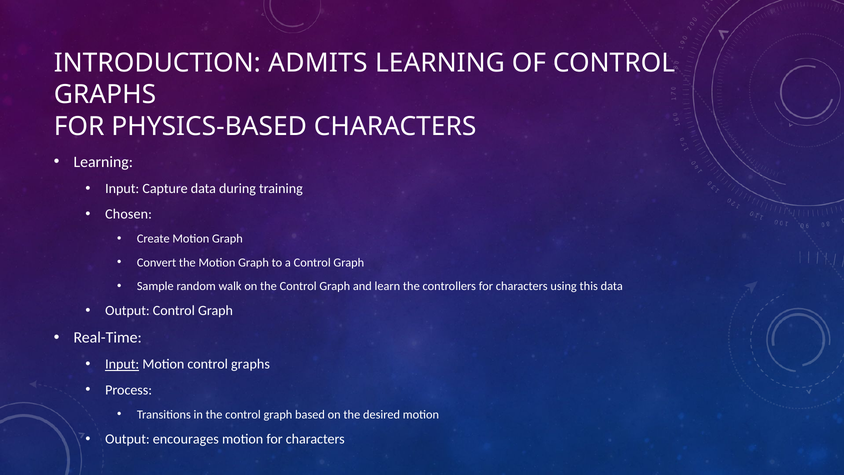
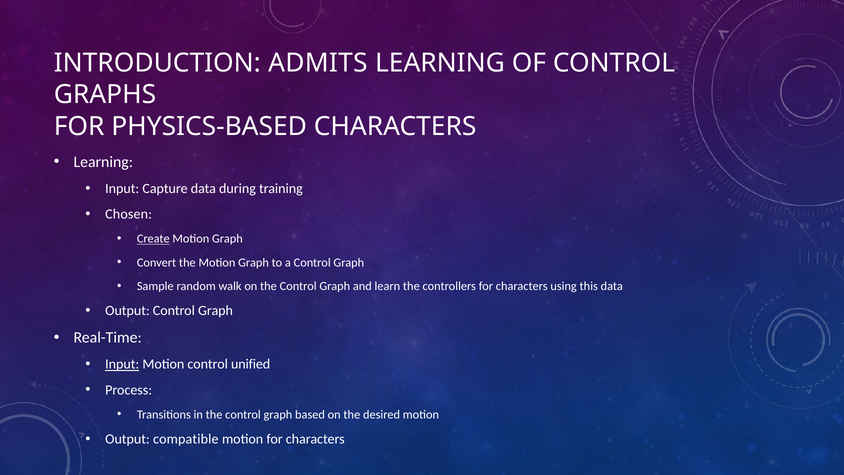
Create underline: none -> present
Motion control graphs: graphs -> unified
encourages: encourages -> compatible
